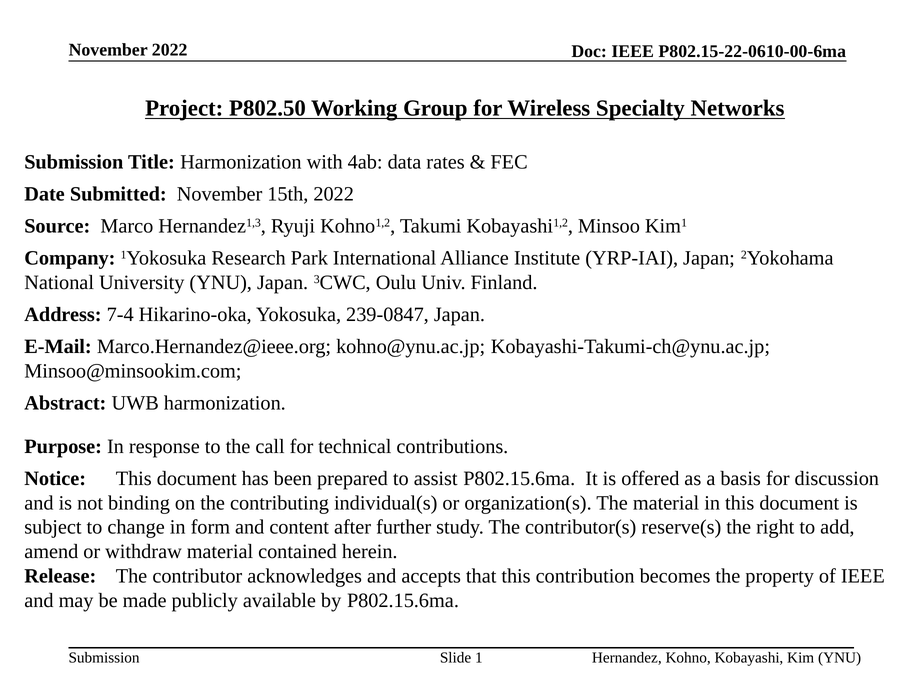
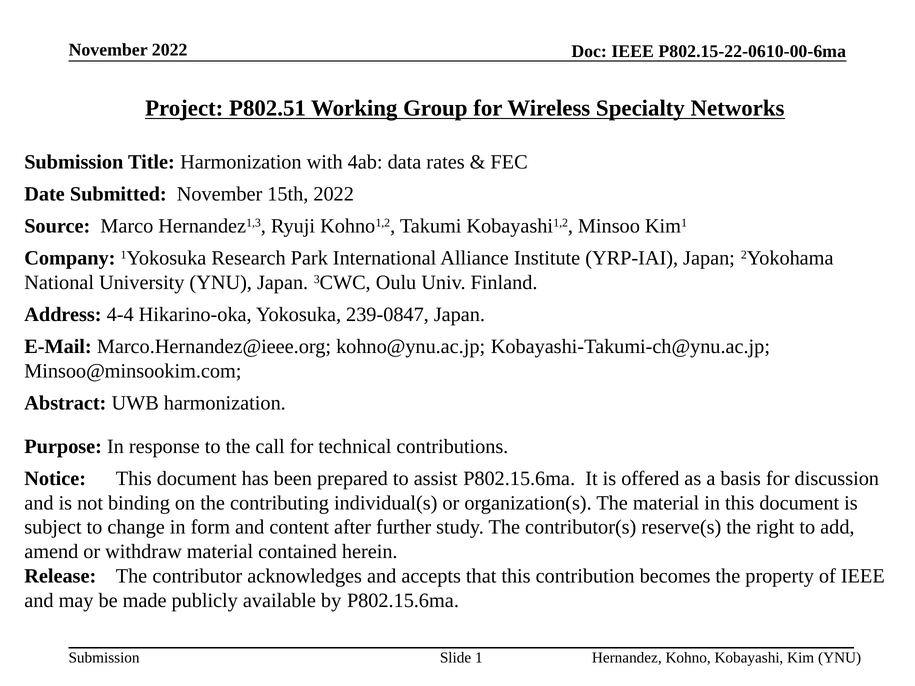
P802.50: P802.50 -> P802.51
7-4: 7-4 -> 4-4
